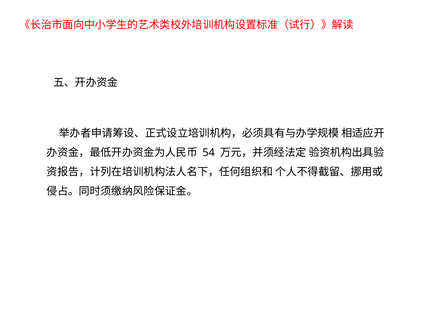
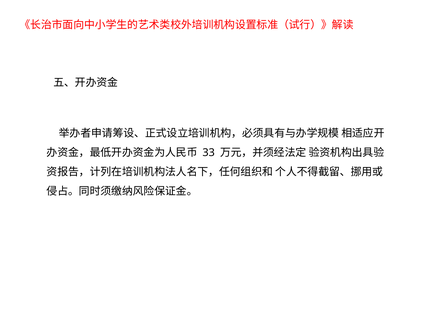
54: 54 -> 33
